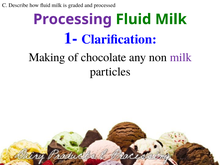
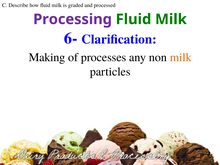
1-: 1- -> 6-
chocolate: chocolate -> processes
milk at (181, 57) colour: purple -> orange
